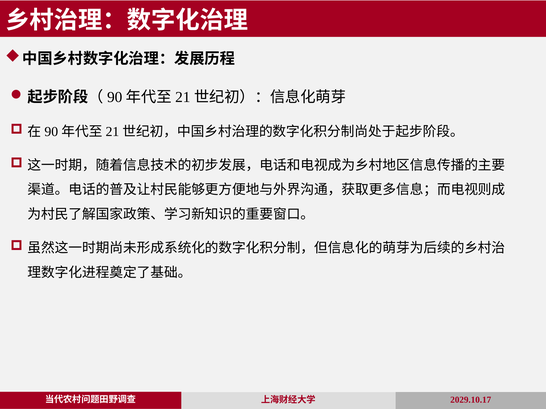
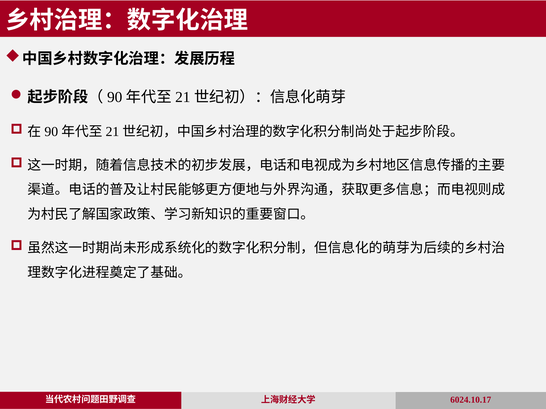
2029.10.17: 2029.10.17 -> 6024.10.17
